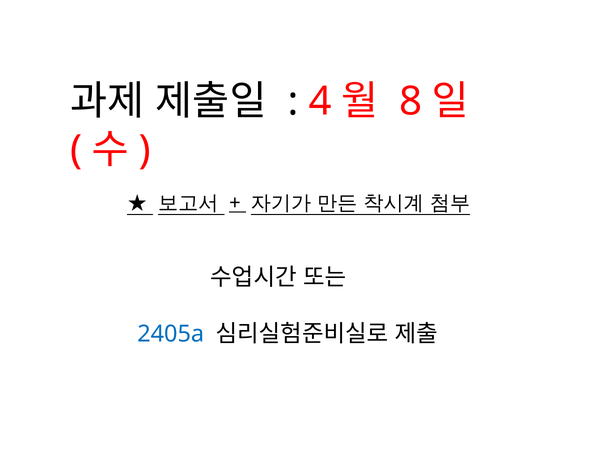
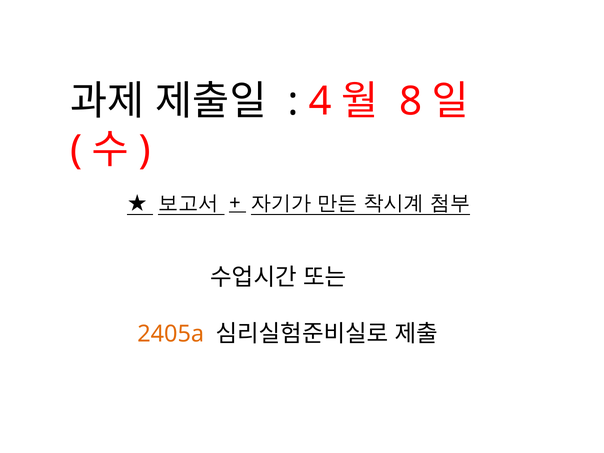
2405a colour: blue -> orange
